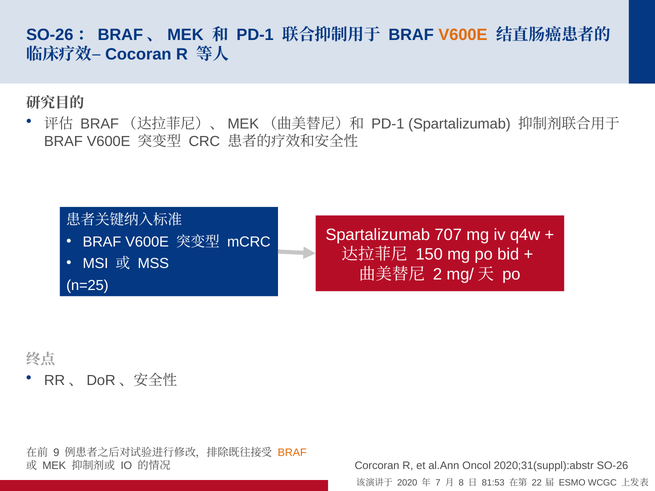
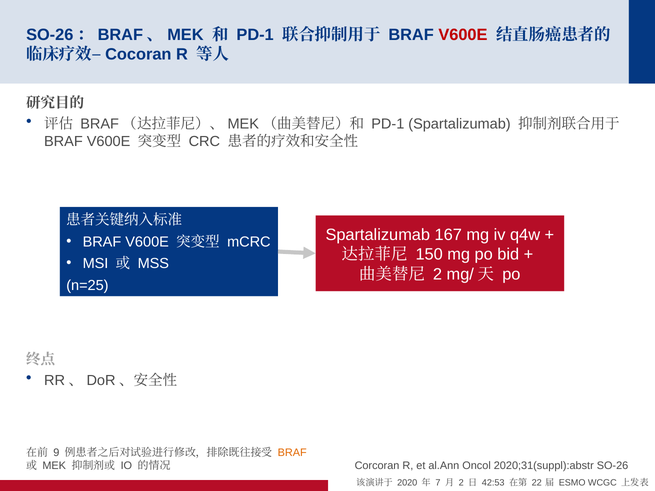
V600E at (463, 35) colour: orange -> red
707: 707 -> 167
8 at (461, 483): 8 -> 2
81:53: 81:53 -> 42:53
